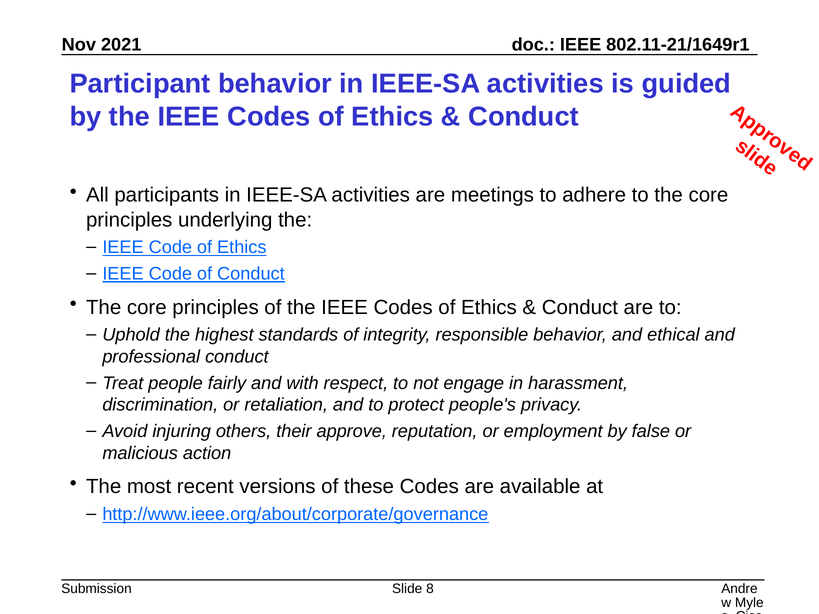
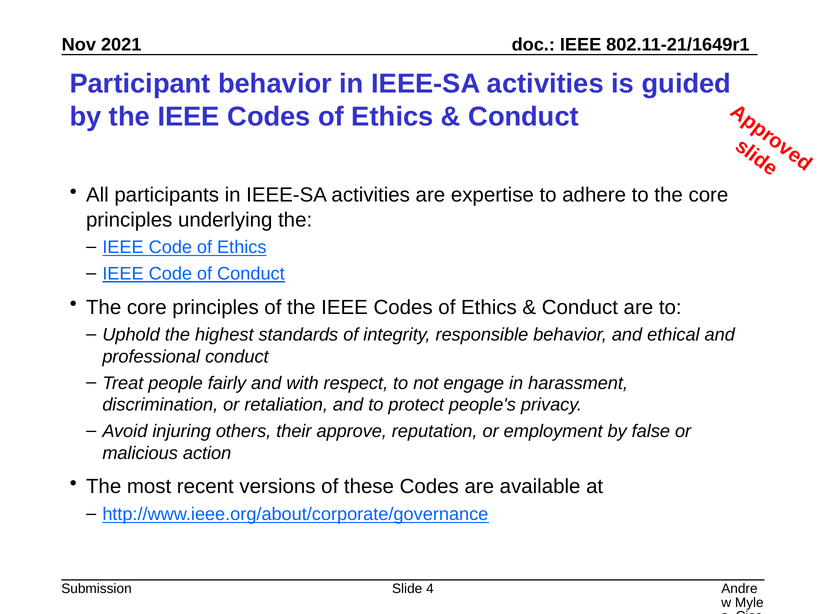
meetings: meetings -> expertise
8: 8 -> 4
